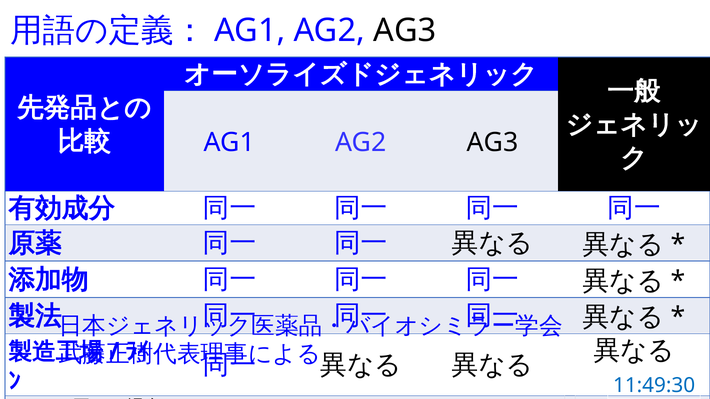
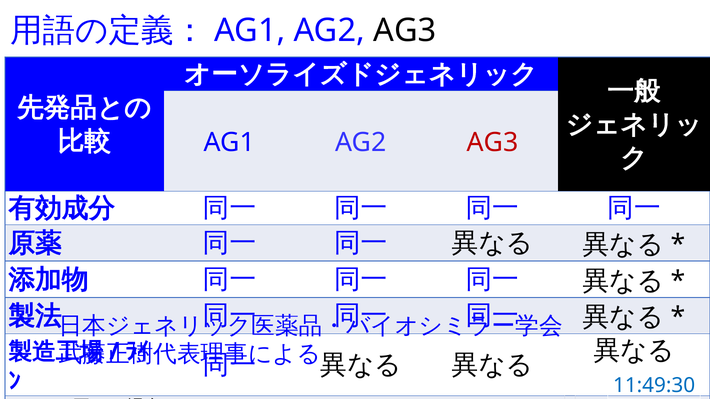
AG3 at (493, 143) colour: black -> red
